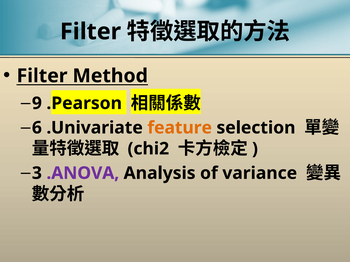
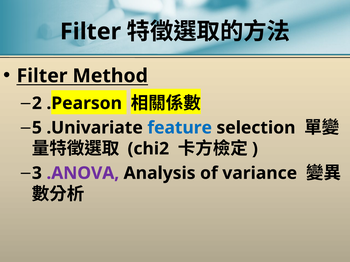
9: 9 -> 2
6: 6 -> 5
feature colour: orange -> blue
